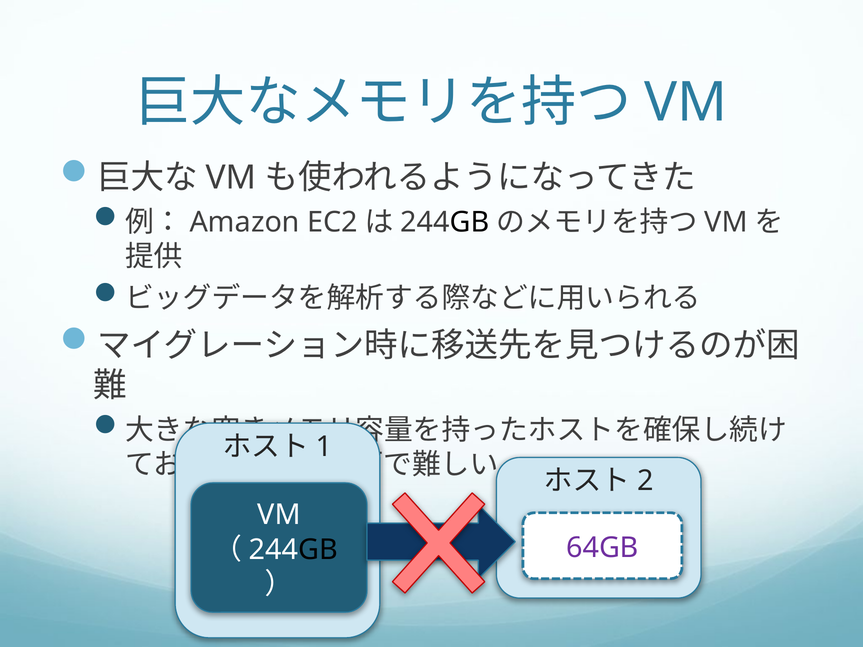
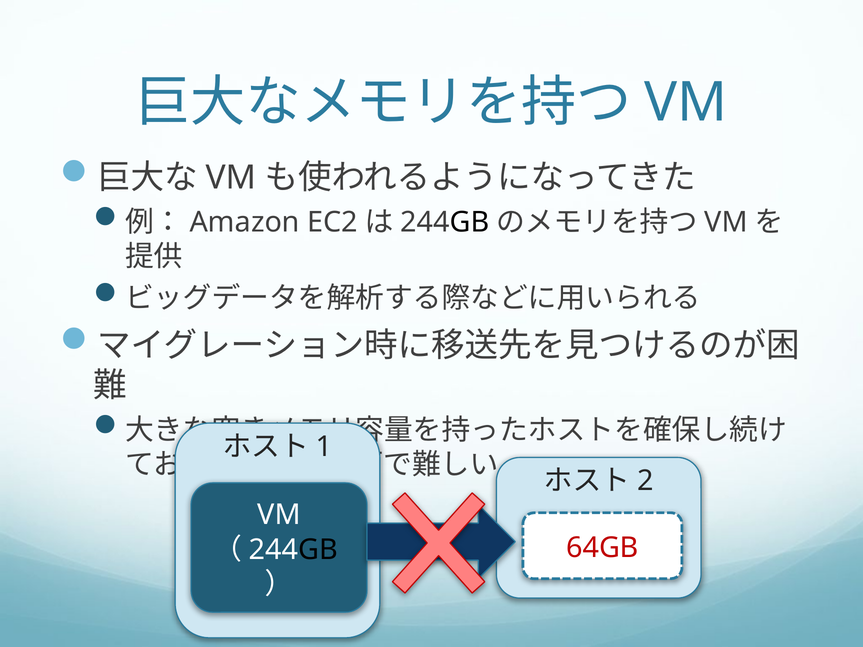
64GB colour: purple -> red
